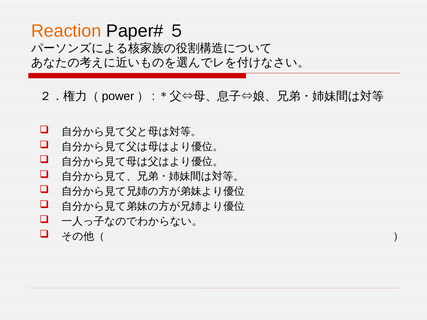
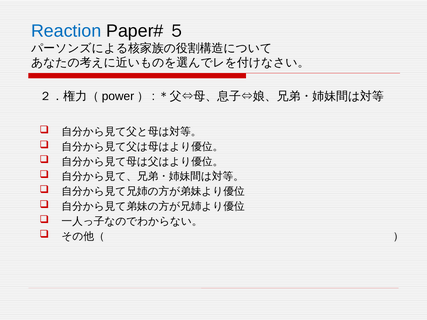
Reaction colour: orange -> blue
